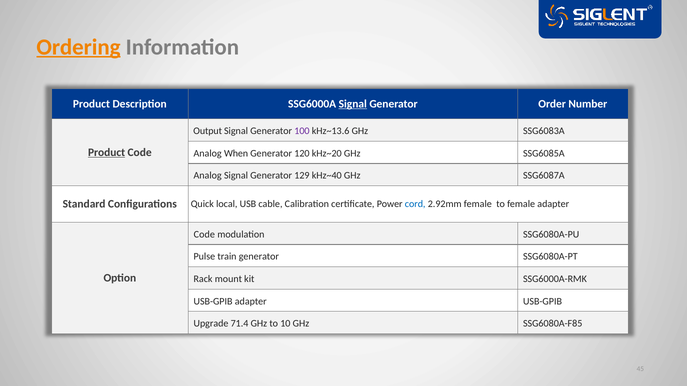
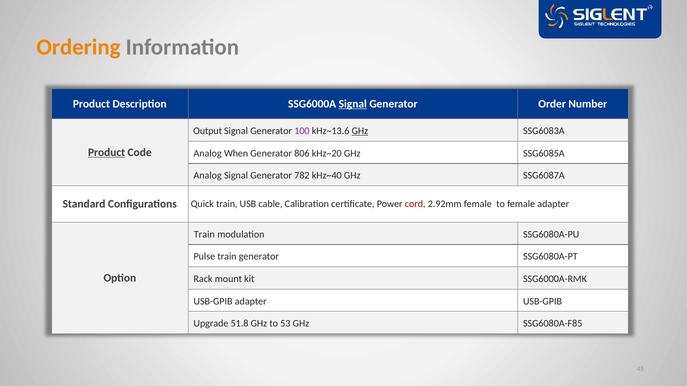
Ordering underline: present -> none
GHz at (360, 131) underline: none -> present
120: 120 -> 806
129: 129 -> 782
Quick local: local -> train
cord colour: blue -> red
Code at (204, 235): Code -> Train
71.4: 71.4 -> 51.8
10: 10 -> 53
